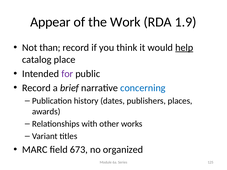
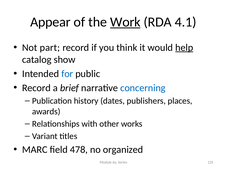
Work underline: none -> present
1.9: 1.9 -> 4.1
than: than -> part
place: place -> show
for colour: purple -> blue
673: 673 -> 478
